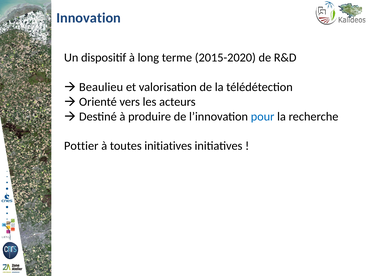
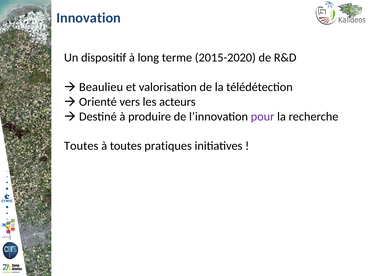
pour colour: blue -> purple
Pottier at (81, 146): Pottier -> Toutes
toutes initiatives: initiatives -> pratiques
